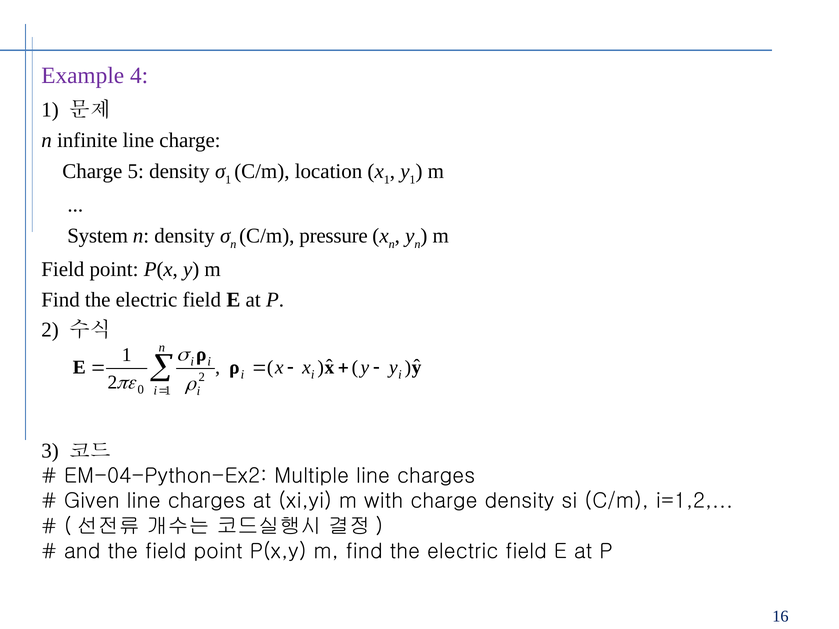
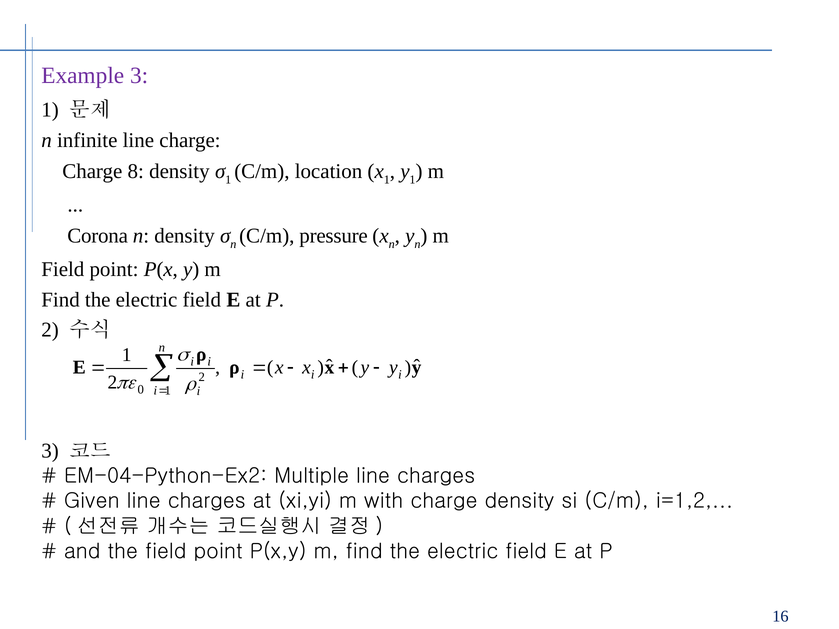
Example 4: 4 -> 3
5: 5 -> 8
System: System -> Corona
